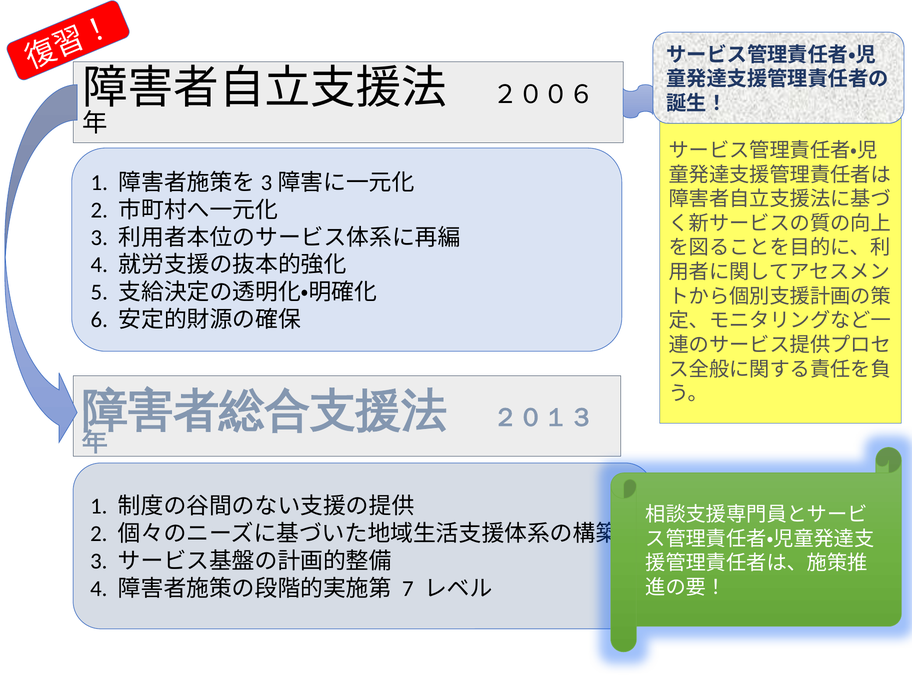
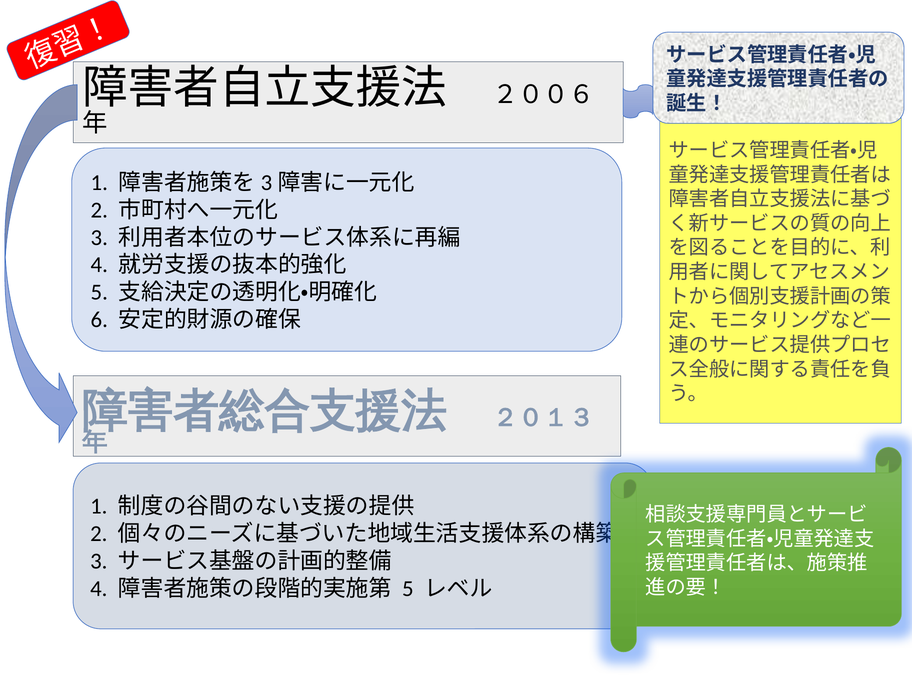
7 at (408, 589): 7 -> 5
